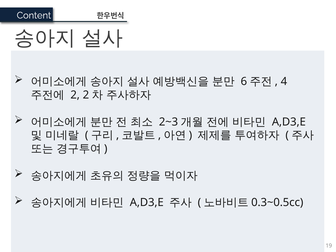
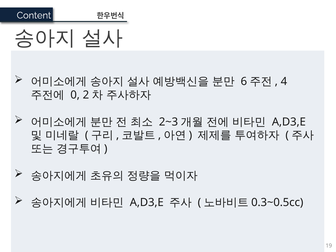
2 at (75, 95): 2 -> 0
